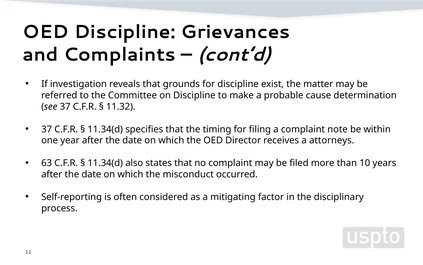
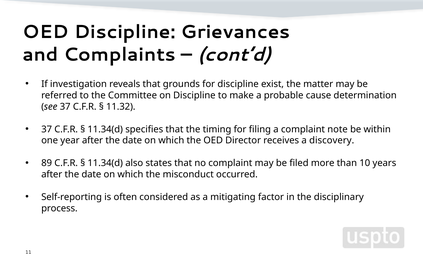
attorneys: attorneys -> discovery
63: 63 -> 89
